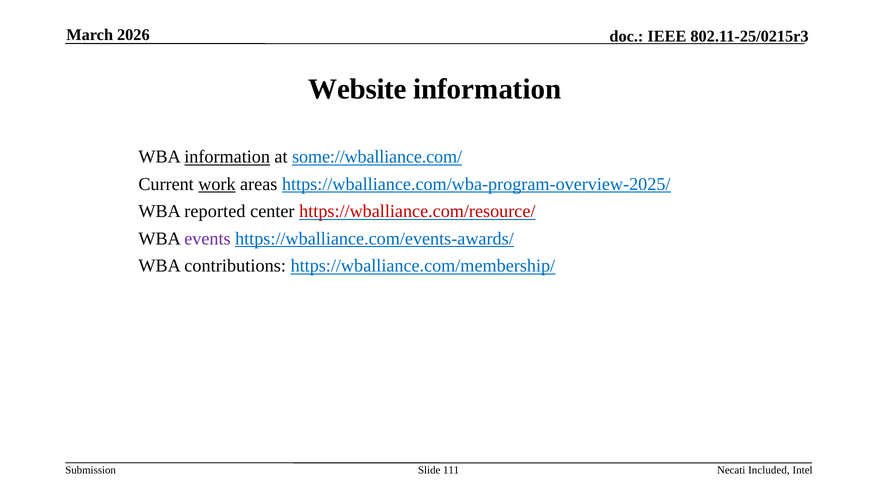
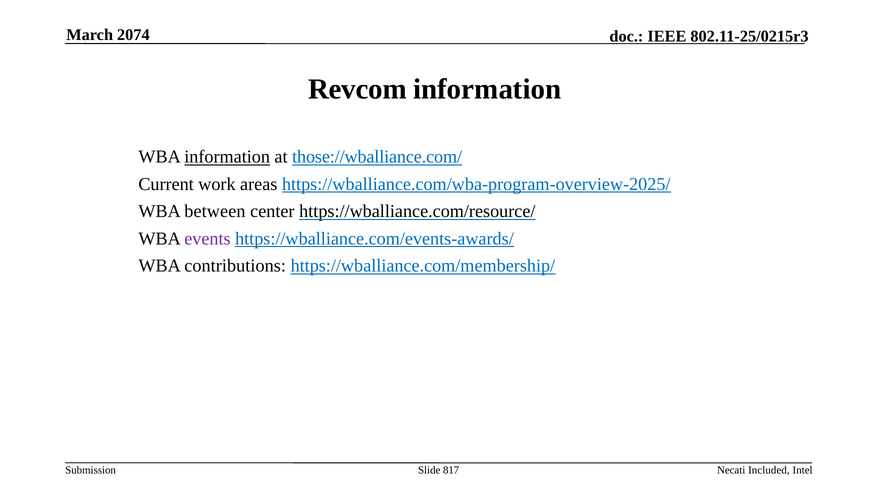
2026: 2026 -> 2074
Website: Website -> Revcom
some://wballiance.com/: some://wballiance.com/ -> those://wballiance.com/
work underline: present -> none
reported: reported -> between
https://wballiance.com/resource/ colour: red -> black
111: 111 -> 817
